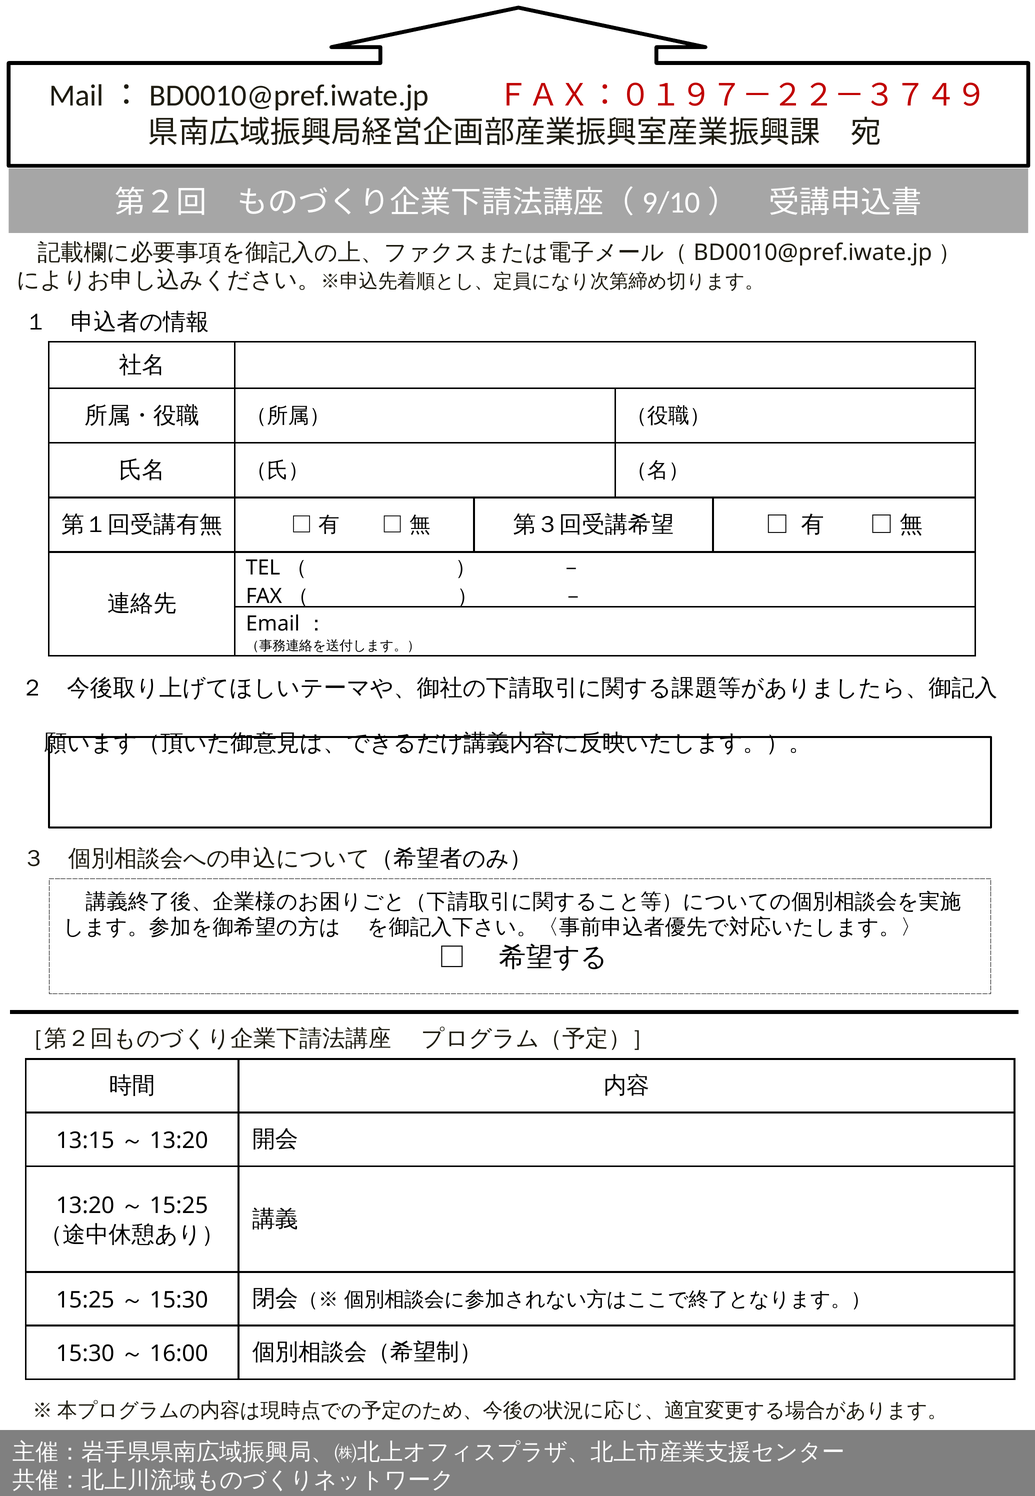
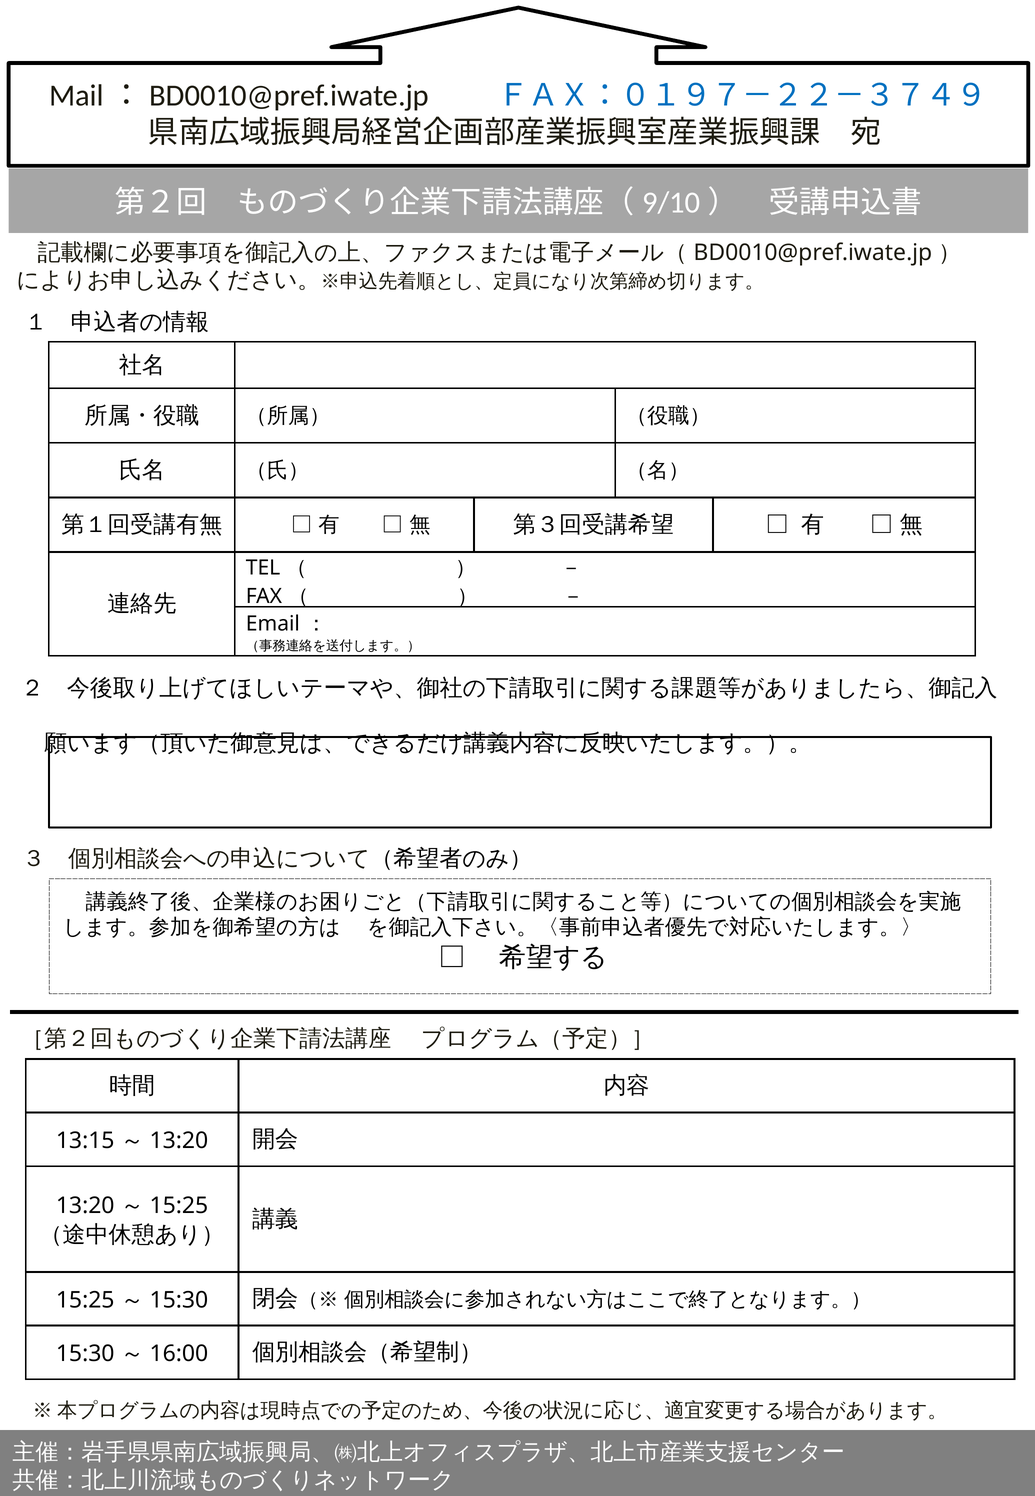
ＦＡＸ：０１９７－２２－３７４９ colour: red -> blue
